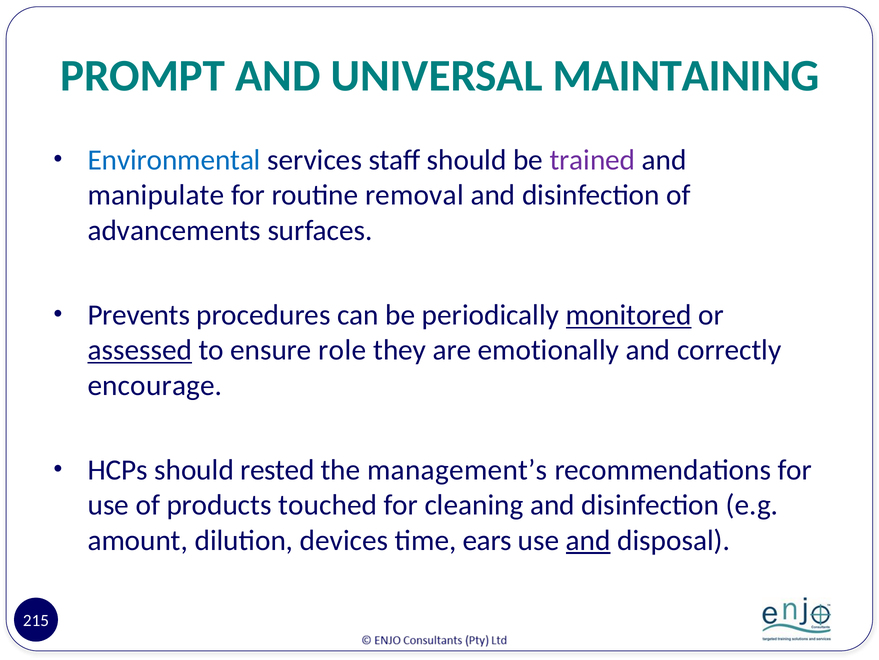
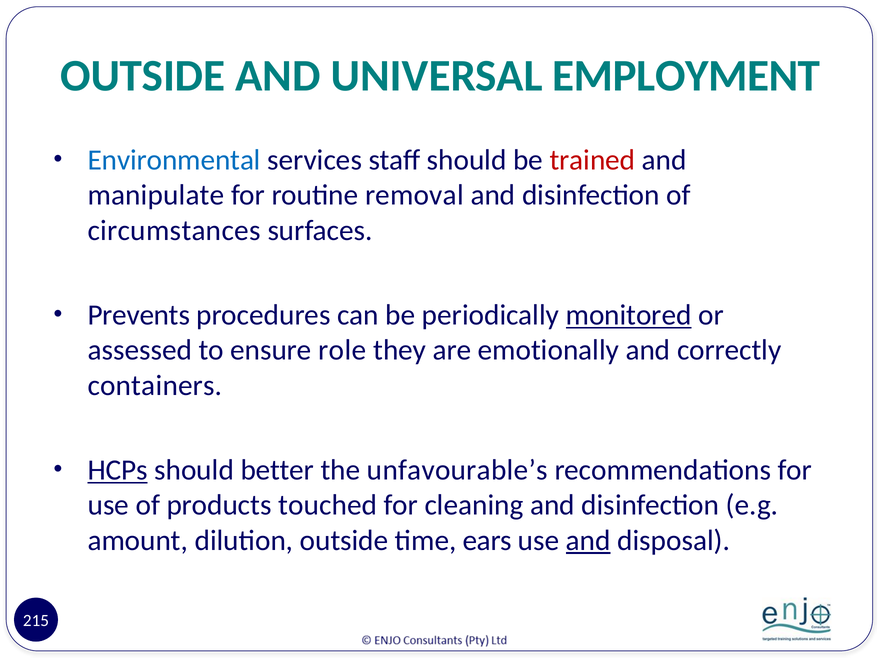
PROMPT at (143, 76): PROMPT -> OUTSIDE
MAINTAINING: MAINTAINING -> EMPLOYMENT
trained colour: purple -> red
advancements: advancements -> circumstances
assessed underline: present -> none
encourage: encourage -> containers
HCPs underline: none -> present
rested: rested -> better
management’s: management’s -> unfavourable’s
dilution devices: devices -> outside
